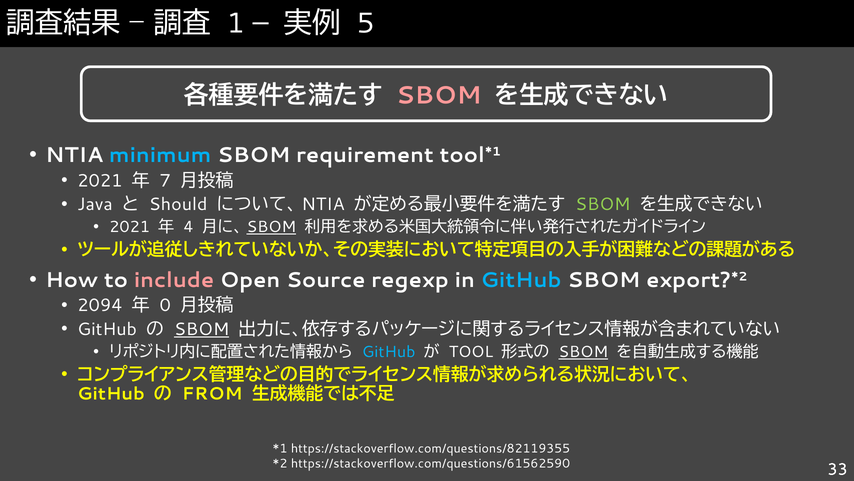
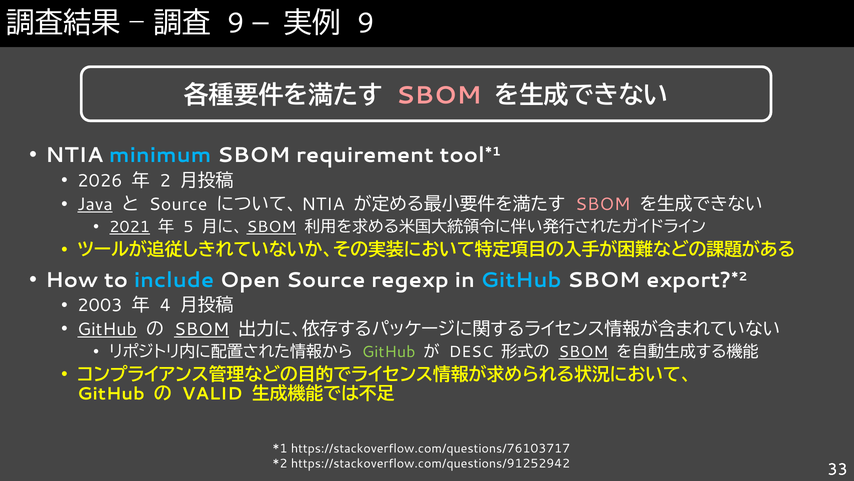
1 at (236, 23): 1 -> 9
5 at (366, 23): 5 -> 9
2021 at (100, 180): 2021 -> 2026
7: 7 -> 2
Java underline: none -> present
Should at (178, 204): Should -> Source
SBOM at (603, 204) colour: light green -> pink
2021 at (130, 227) underline: none -> present
4: 4 -> 5
include colour: pink -> light blue
2094: 2094 -> 2003
0: 0 -> 4
GitHub at (107, 329) underline: none -> present
GitHub at (389, 352) colour: light blue -> light green
TOOL: TOOL -> DESC
FROM: FROM -> VALID
https://stackoverflow.com/questions/82119355: https://stackoverflow.com/questions/82119355 -> https://stackoverflow.com/questions/76103717
https://stackoverflow.com/questions/61562590: https://stackoverflow.com/questions/61562590 -> https://stackoverflow.com/questions/91252942
